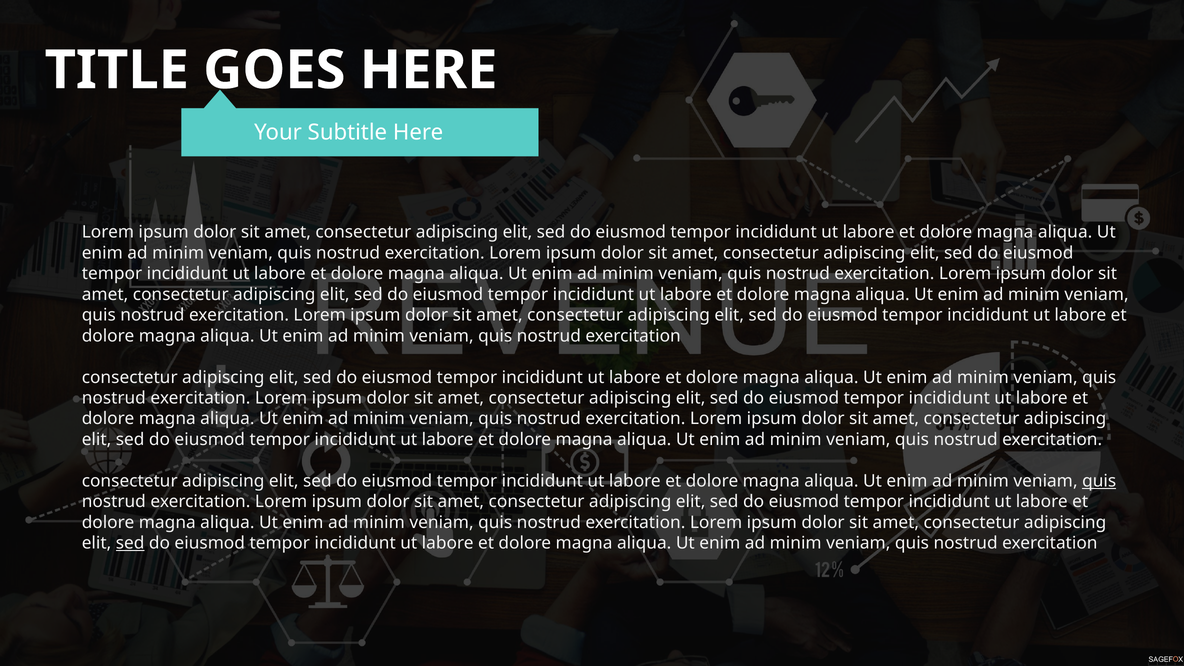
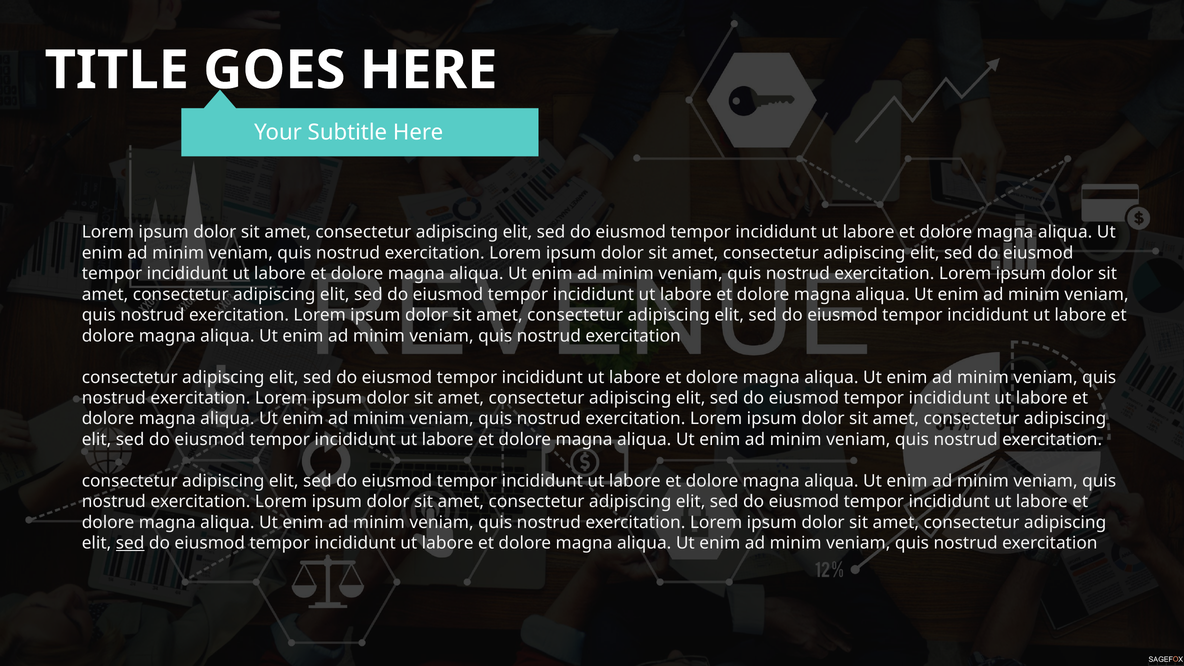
quis at (1099, 481) underline: present -> none
